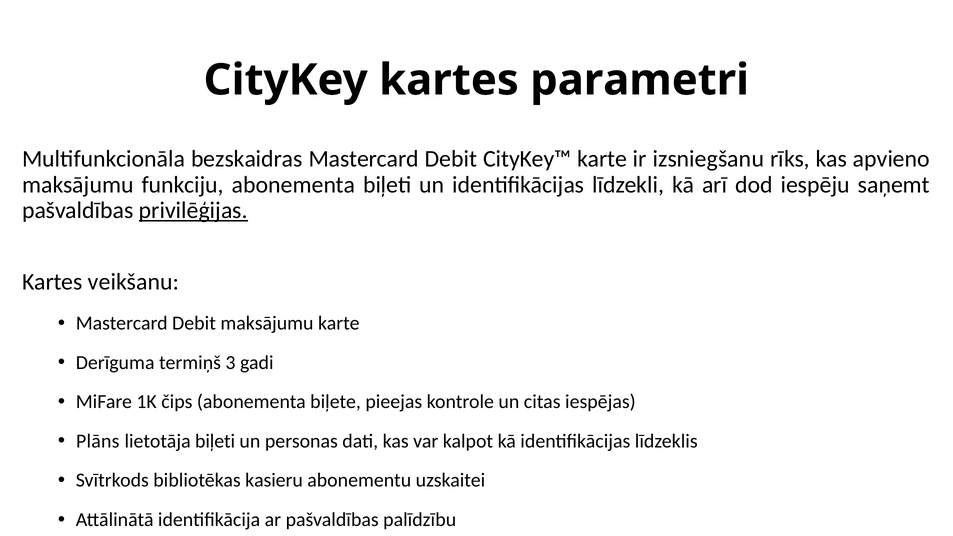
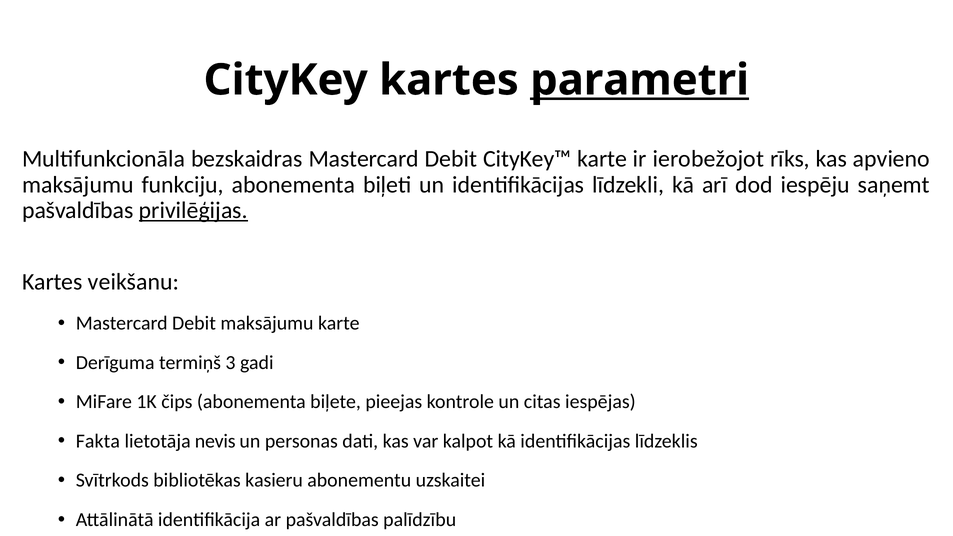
parametri underline: none -> present
izsniegšanu: izsniegšanu -> ierobežojot
Plāns: Plāns -> Fakta
lietotāja biļeti: biļeti -> nevis
